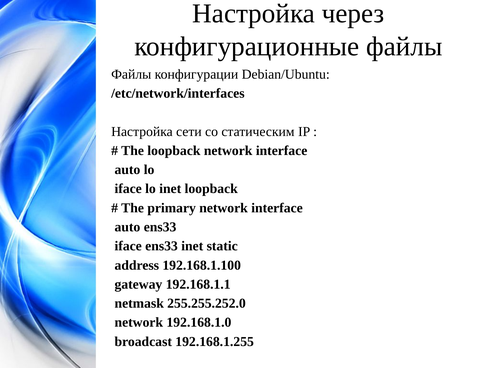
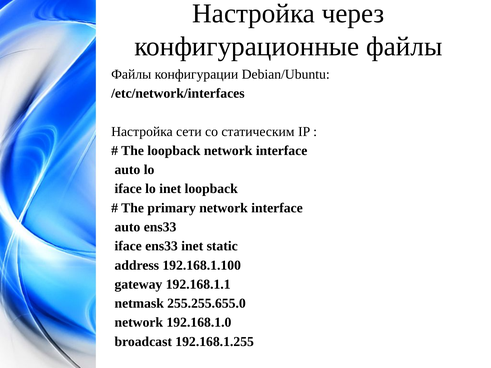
255.255.252.0: 255.255.252.0 -> 255.255.655.0
